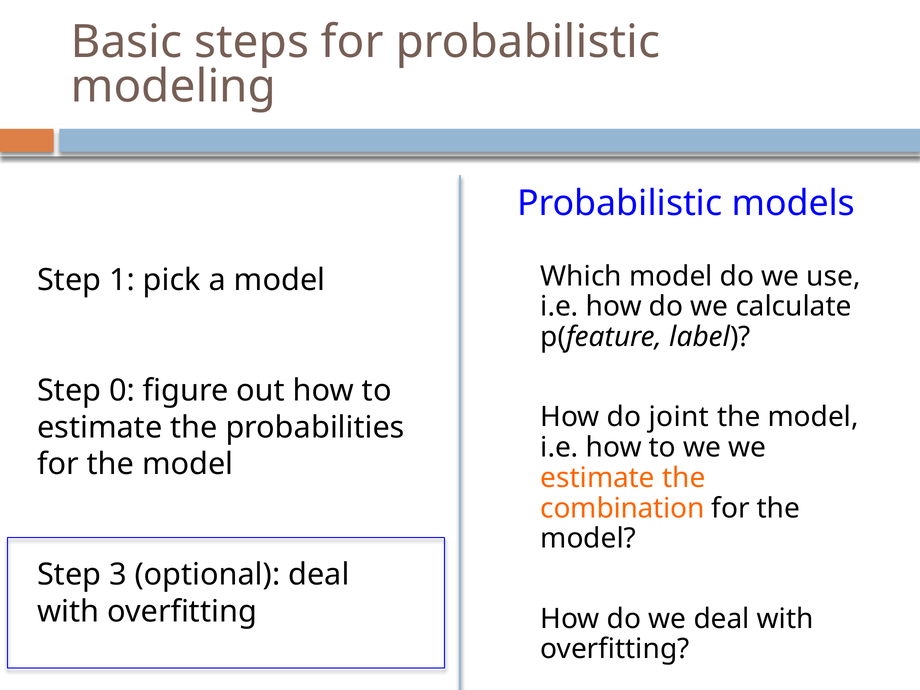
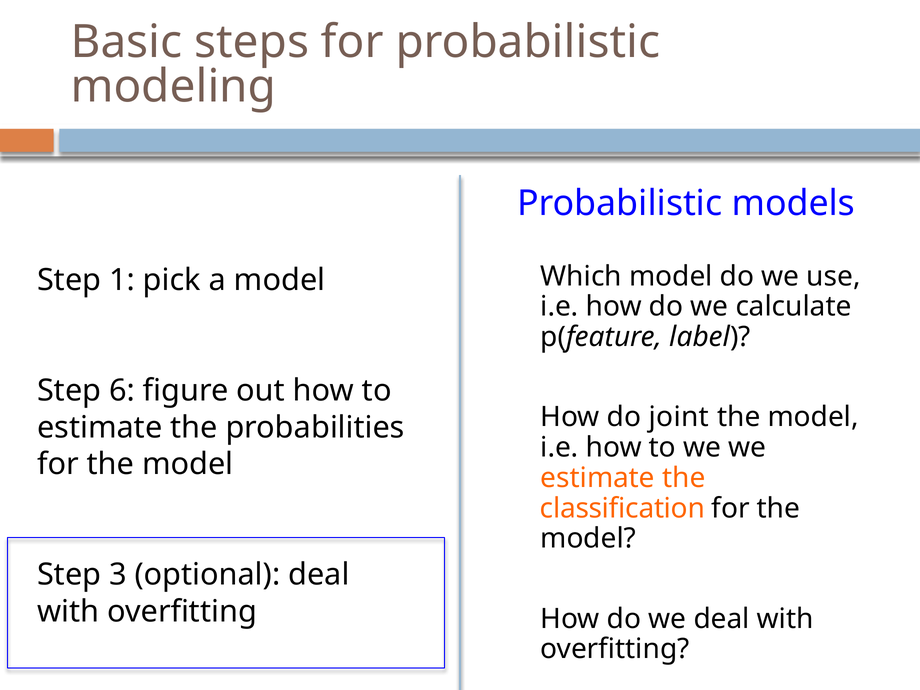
0: 0 -> 6
combination: combination -> classification
